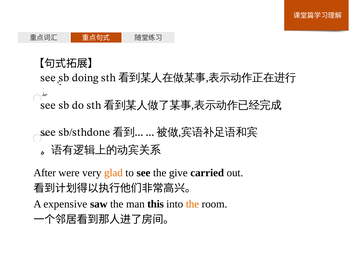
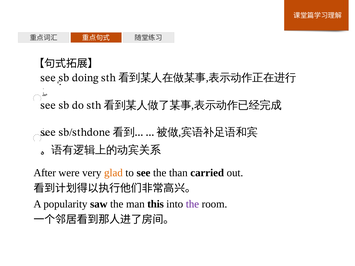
give: give -> than
expensive: expensive -> popularity
the at (192, 204) colour: orange -> purple
